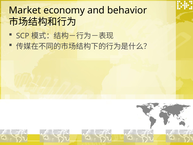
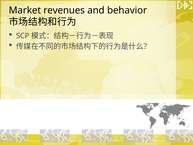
economy: economy -> revenues
